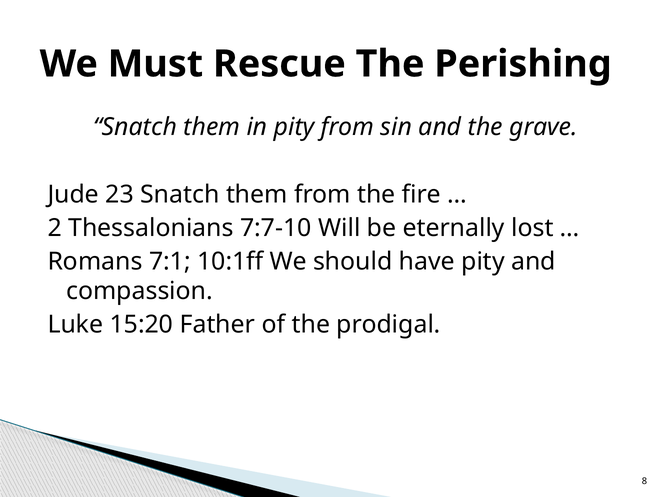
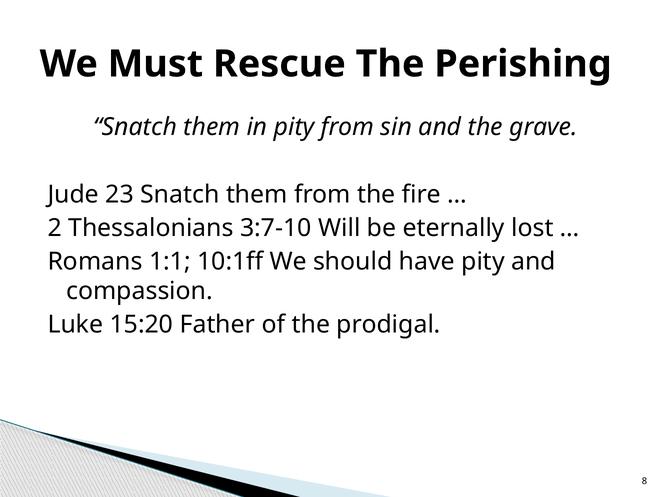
7:7-10: 7:7-10 -> 3:7-10
7:1: 7:1 -> 1:1
